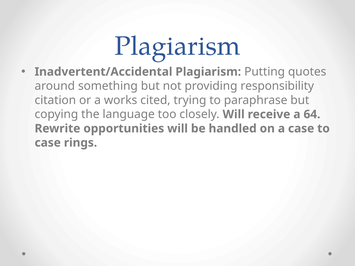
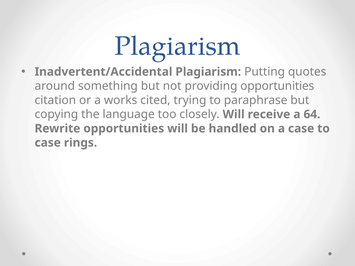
providing responsibility: responsibility -> opportunities
